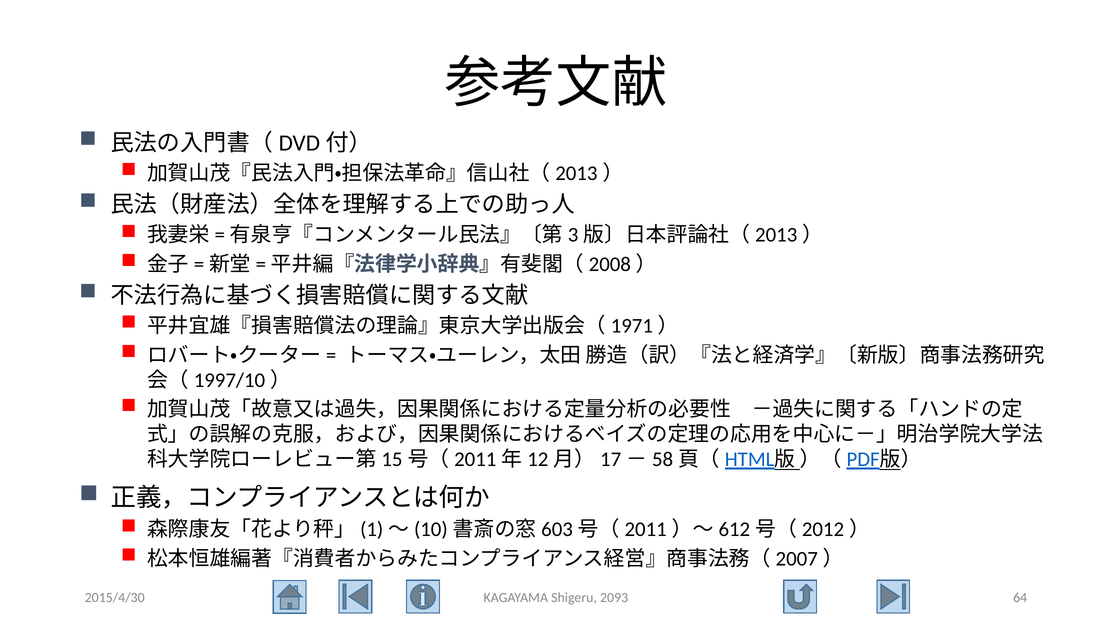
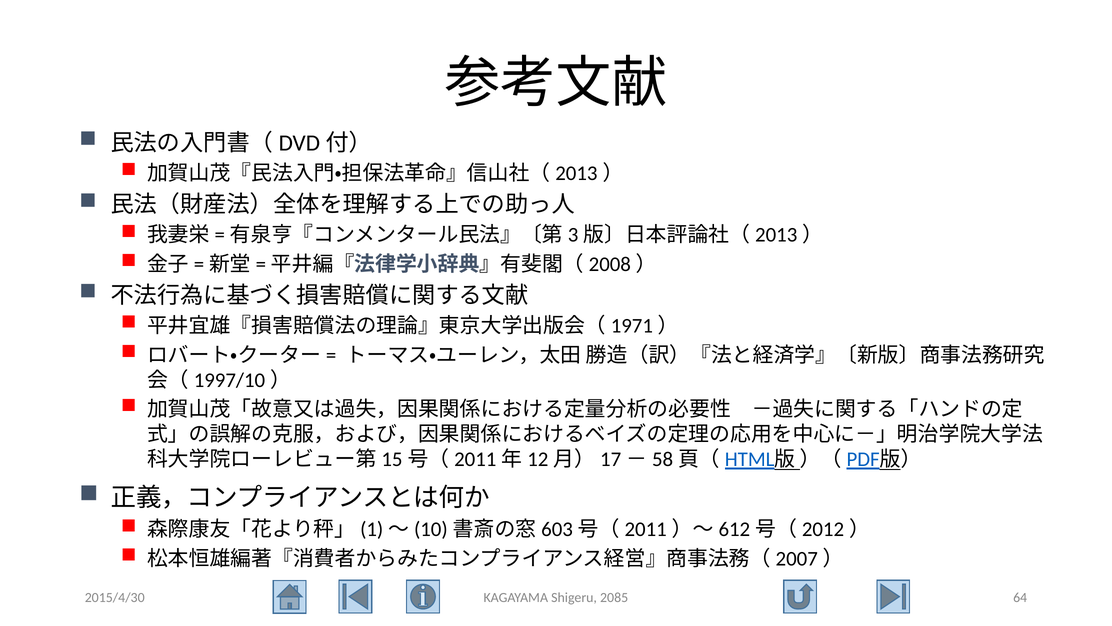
2093: 2093 -> 2085
